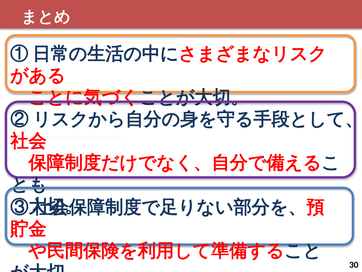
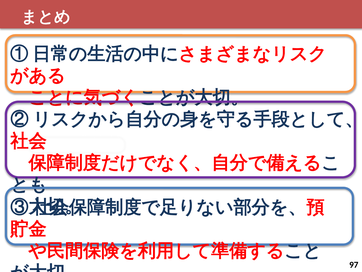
30: 30 -> 97
